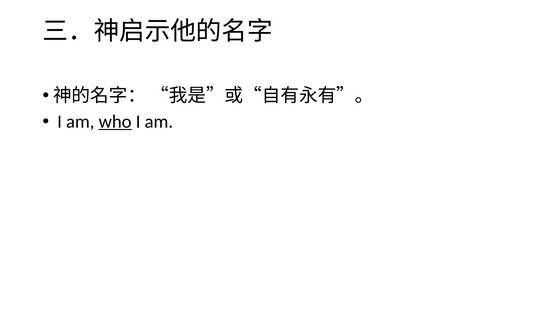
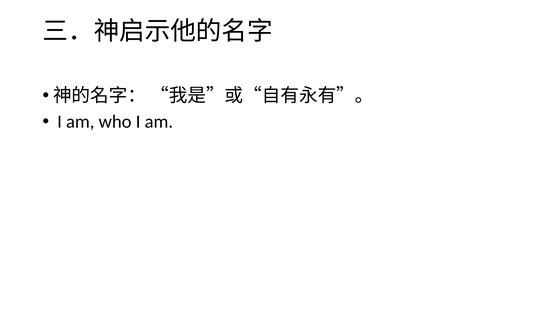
who underline: present -> none
